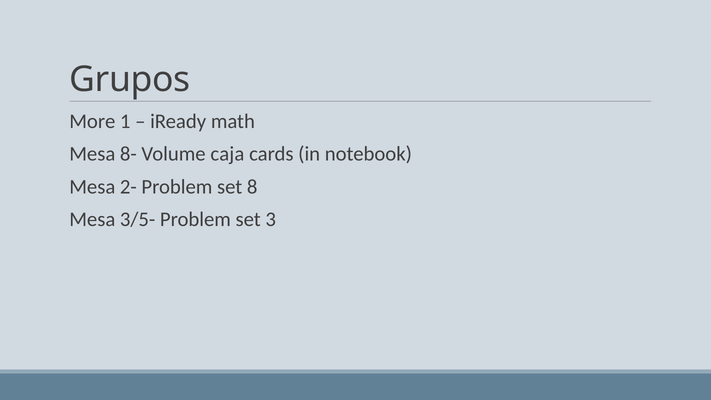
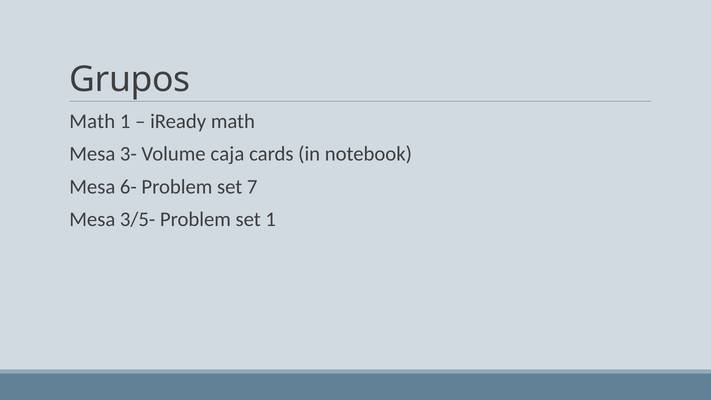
More at (92, 121): More -> Math
8-: 8- -> 3-
2-: 2- -> 6-
8: 8 -> 7
set 3: 3 -> 1
